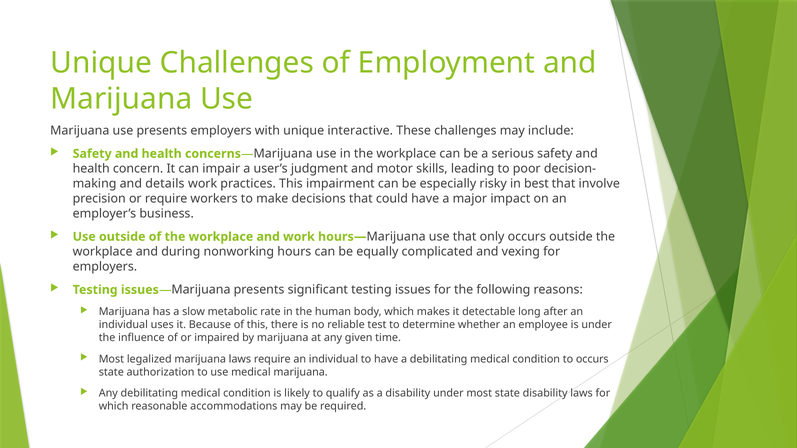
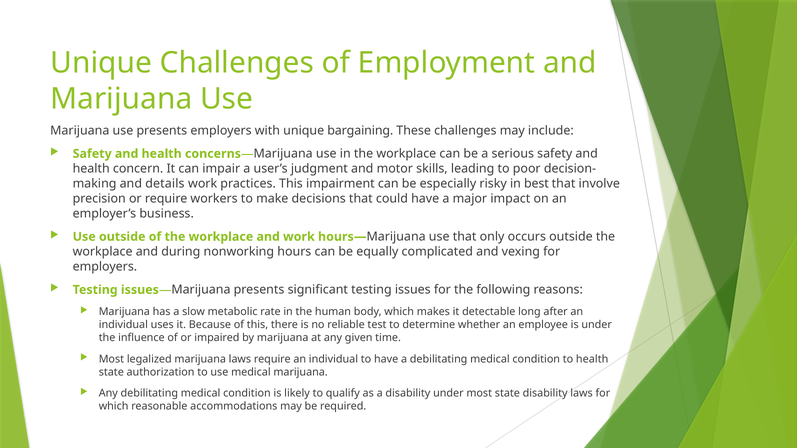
interactive: interactive -> bargaining
to occurs: occurs -> health
